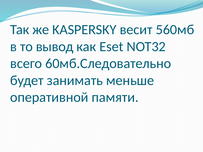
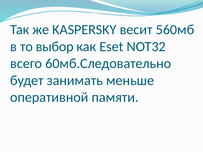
вывод: вывод -> выбор
